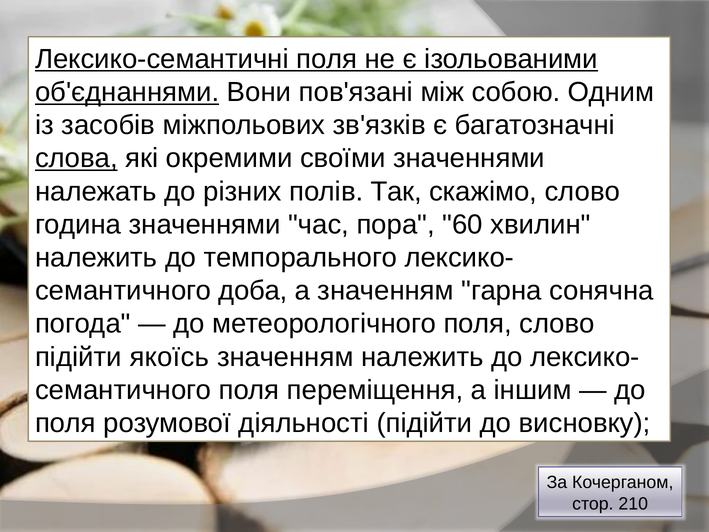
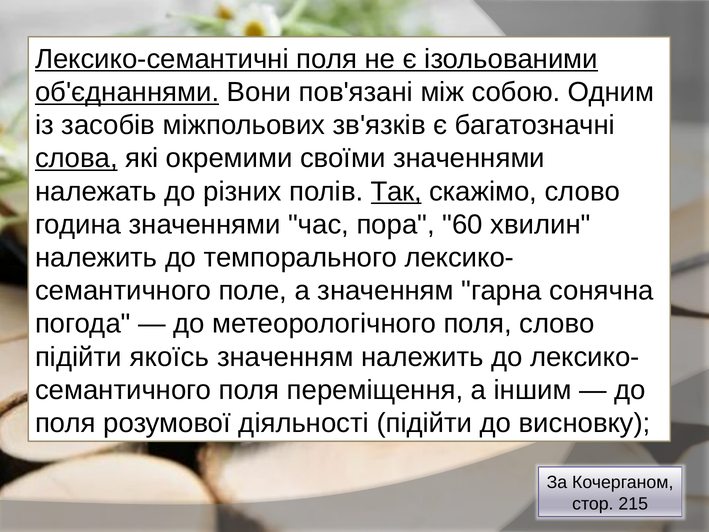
Так underline: none -> present
доба: доба -> поле
210: 210 -> 215
